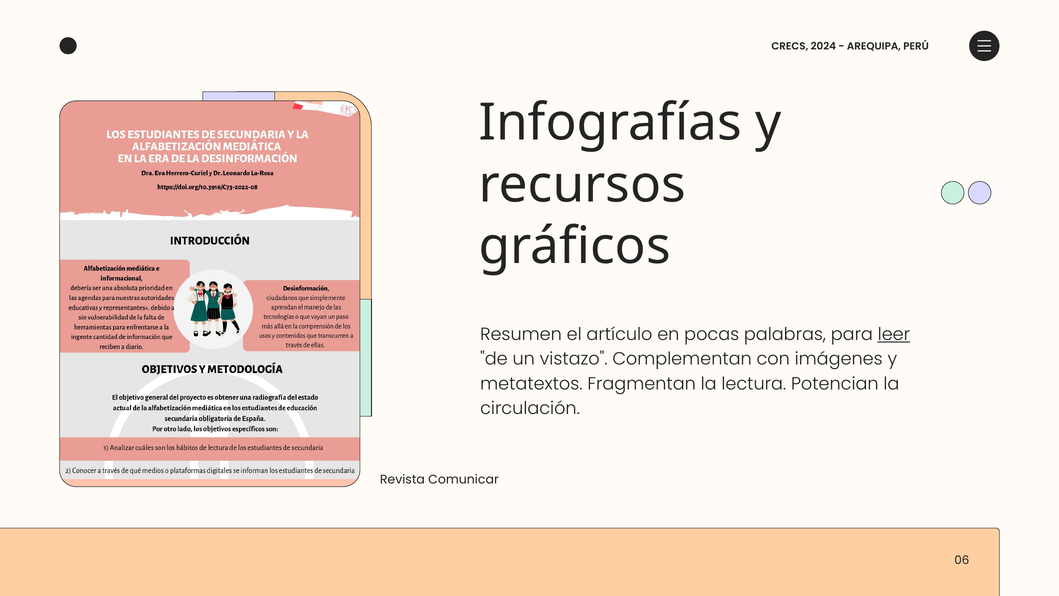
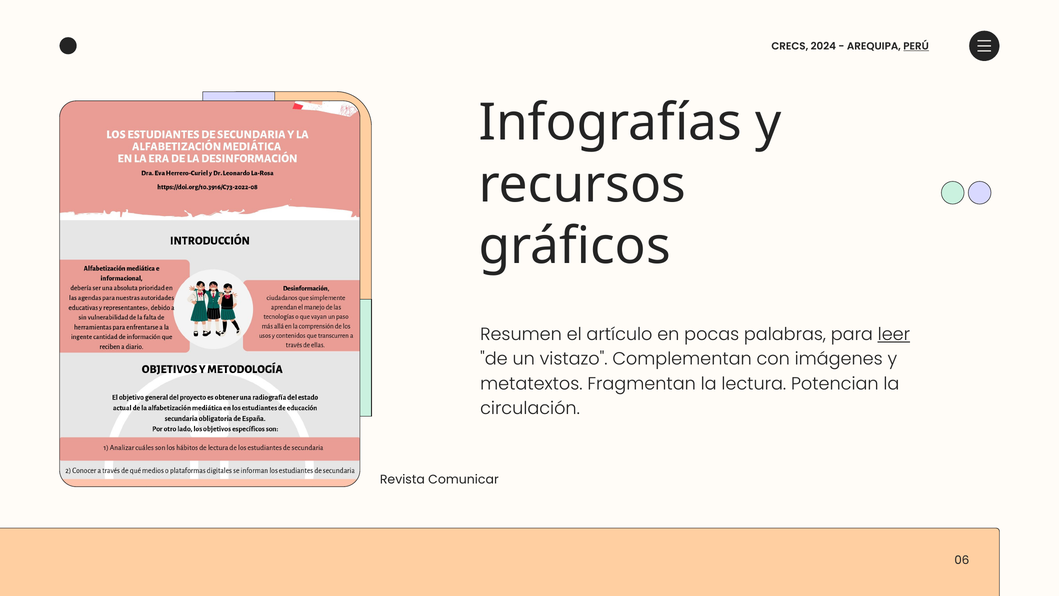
PERÚ underline: none -> present
